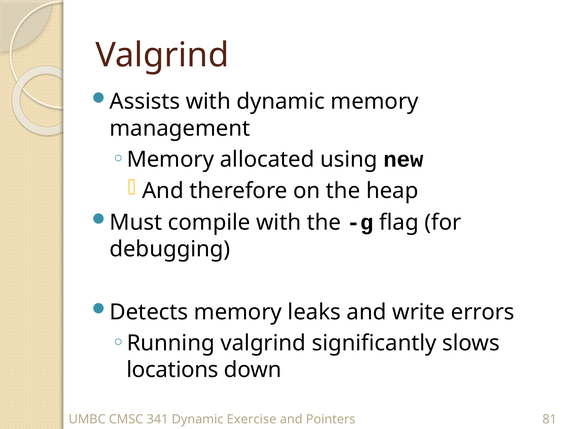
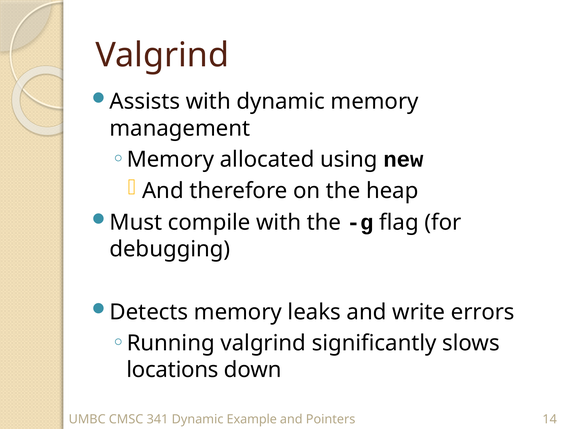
Exercise: Exercise -> Example
81: 81 -> 14
